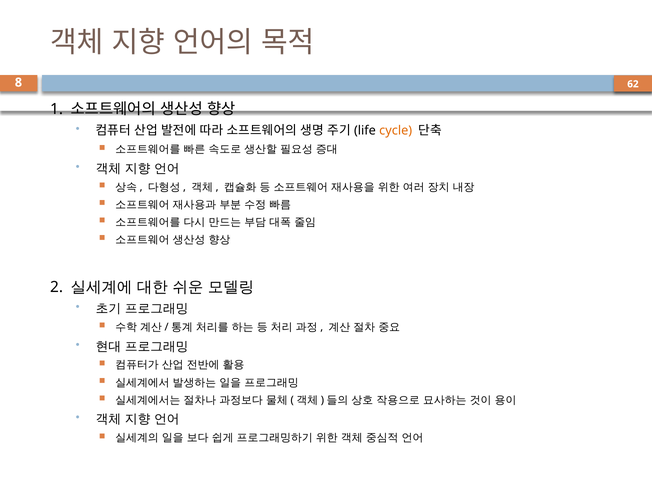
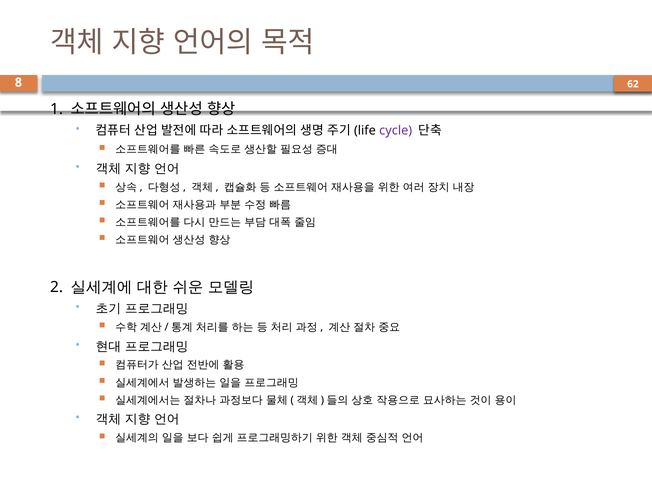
cycle colour: orange -> purple
